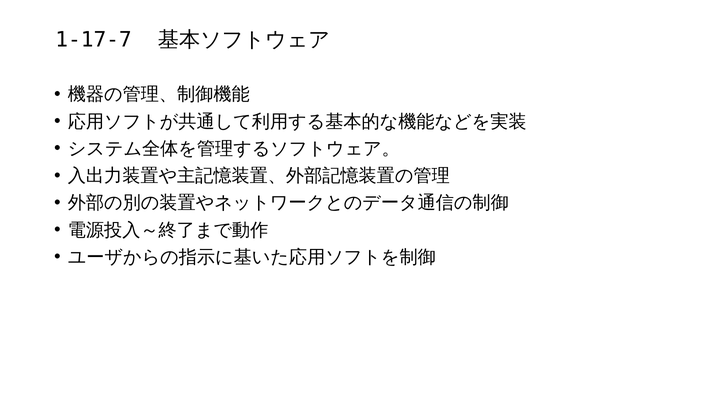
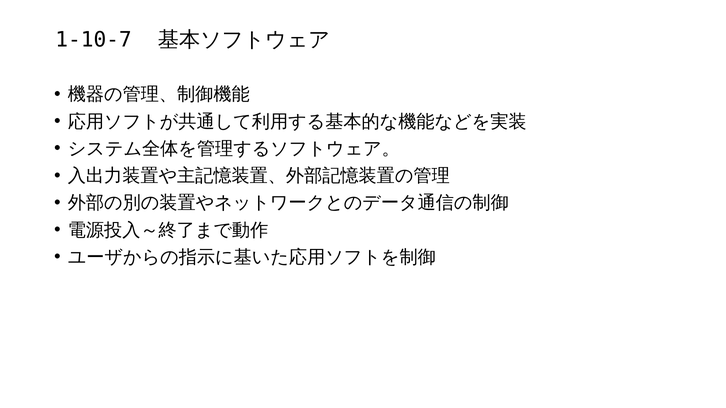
1-17-7: 1-17-7 -> 1-10-7
